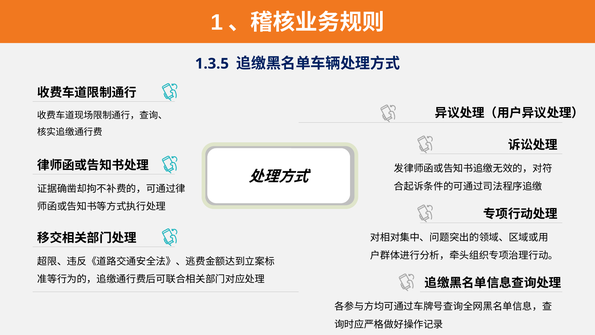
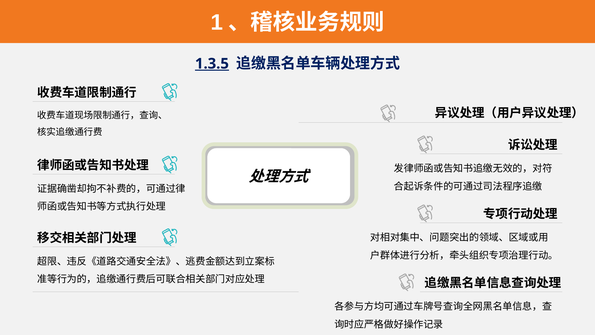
1.3.5 underline: none -> present
